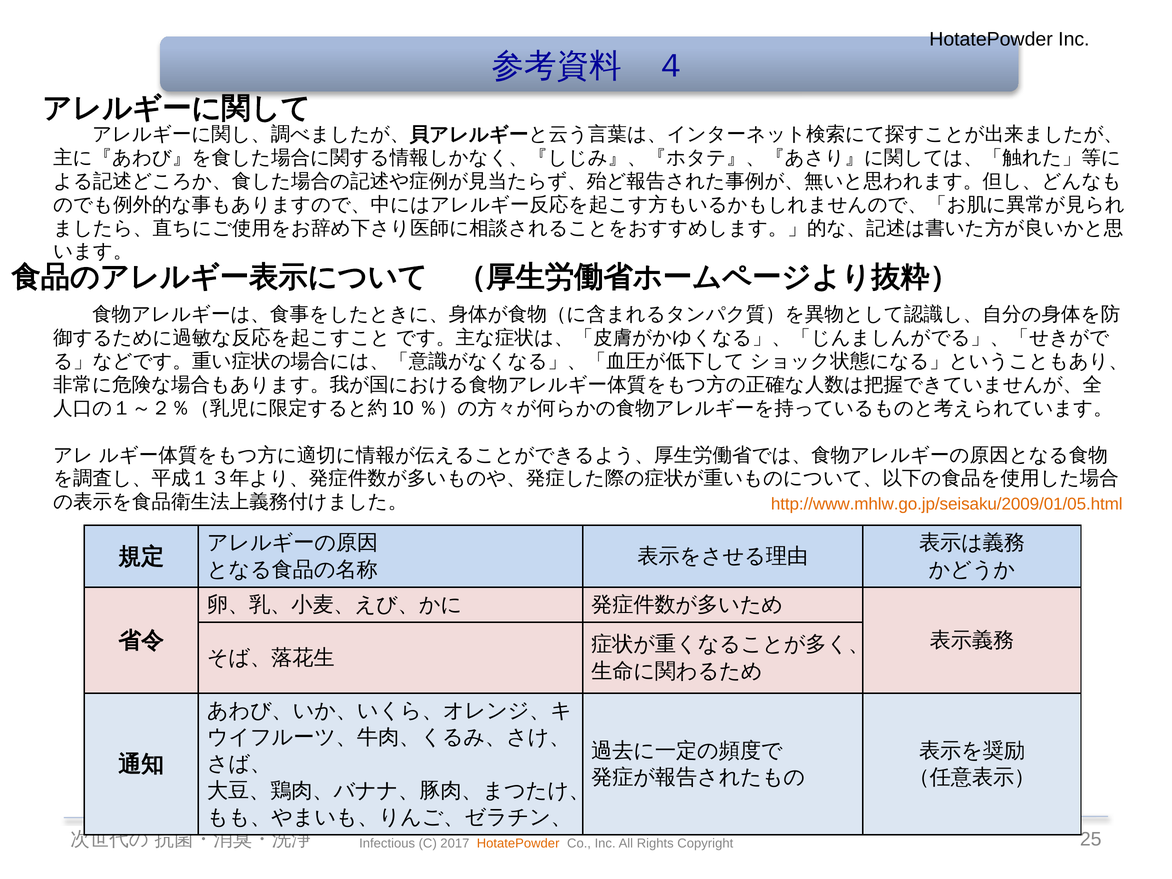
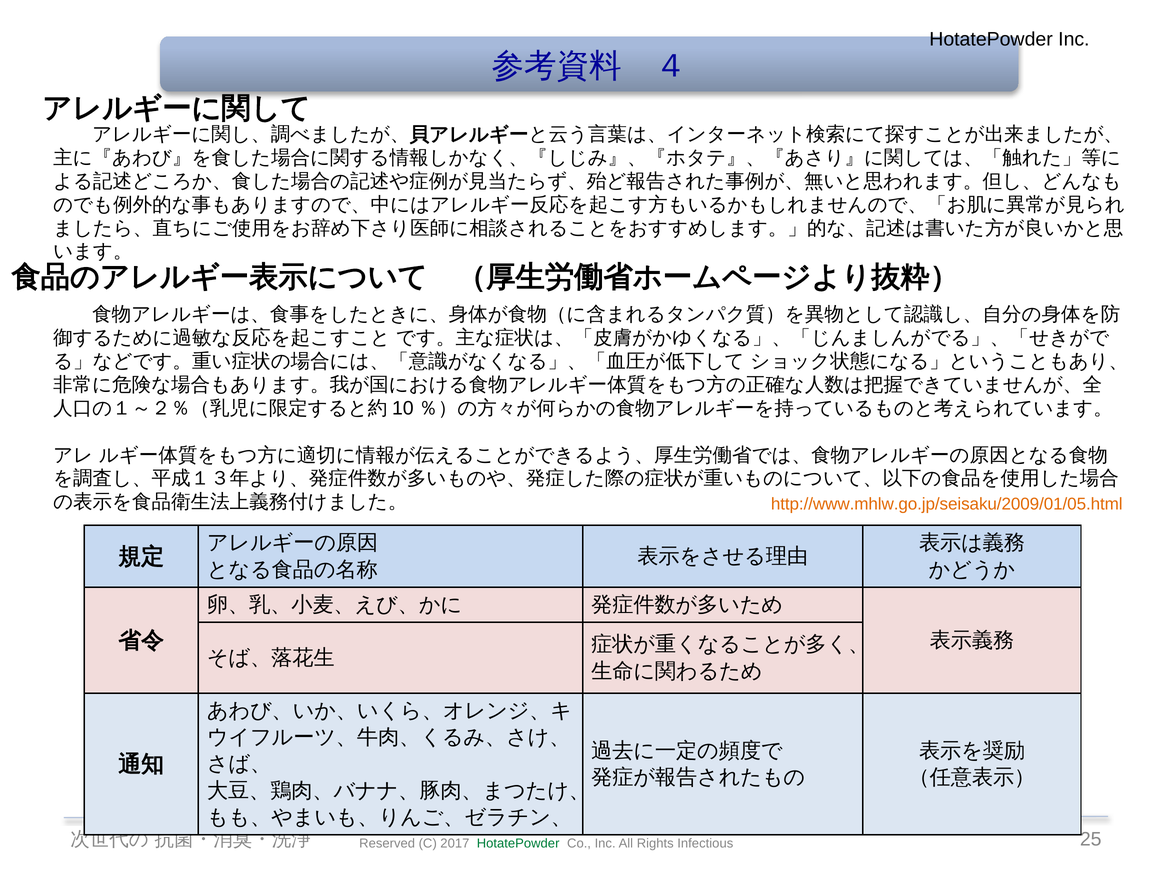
Infectious: Infectious -> Reserved
HotatePowder at (518, 844) colour: orange -> green
Copyright: Copyright -> Infectious
